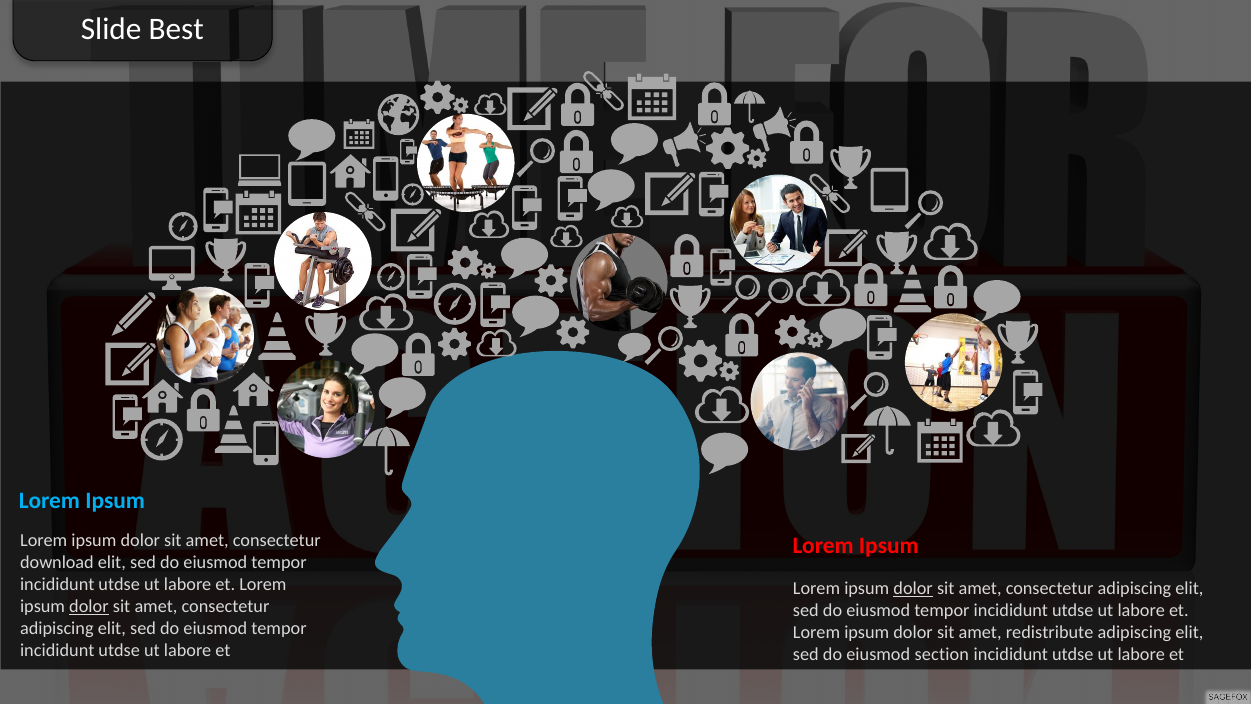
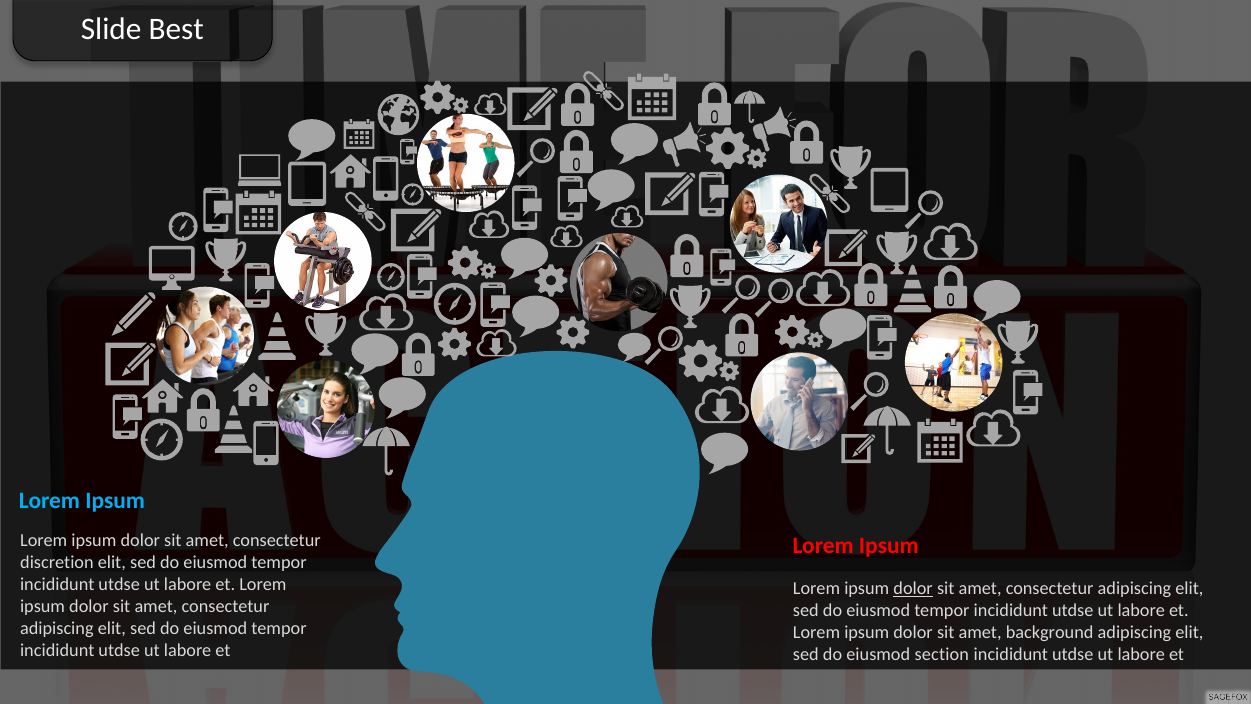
download: download -> discretion
dolor at (89, 606) underline: present -> none
redistribute: redistribute -> background
